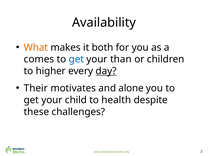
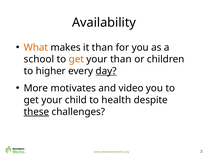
it both: both -> than
comes: comes -> school
get at (76, 59) colour: blue -> orange
Their: Their -> More
alone: alone -> video
these underline: none -> present
